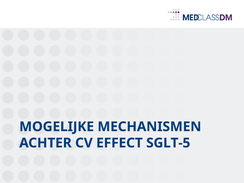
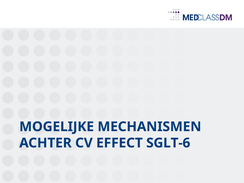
SGLT-5: SGLT-5 -> SGLT-6
